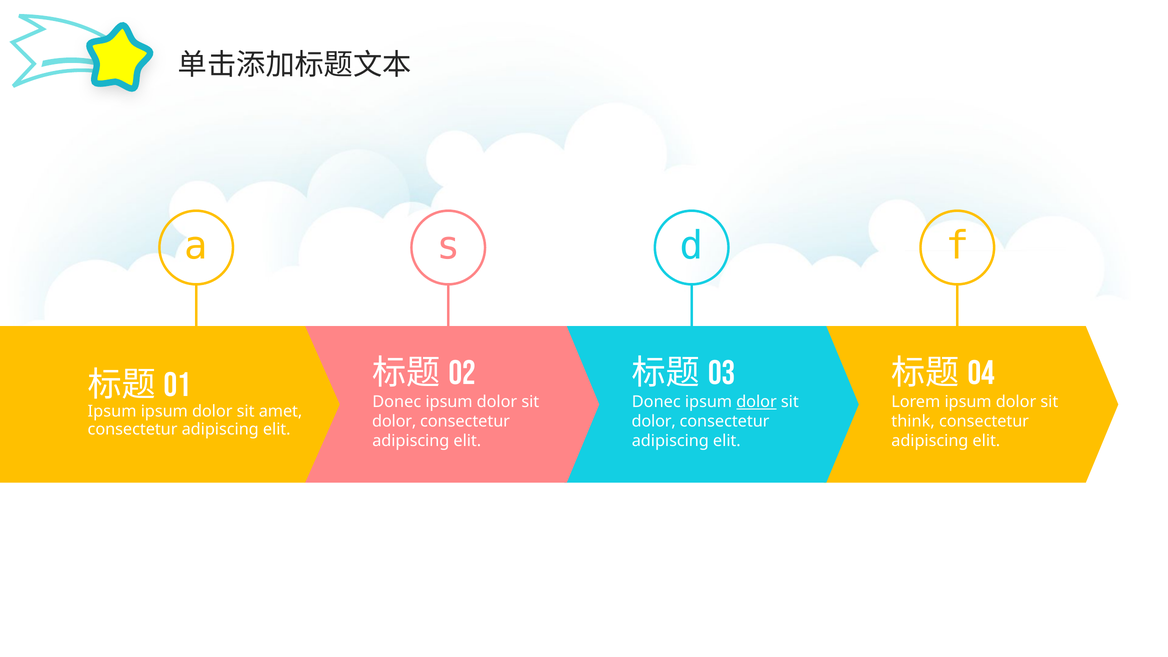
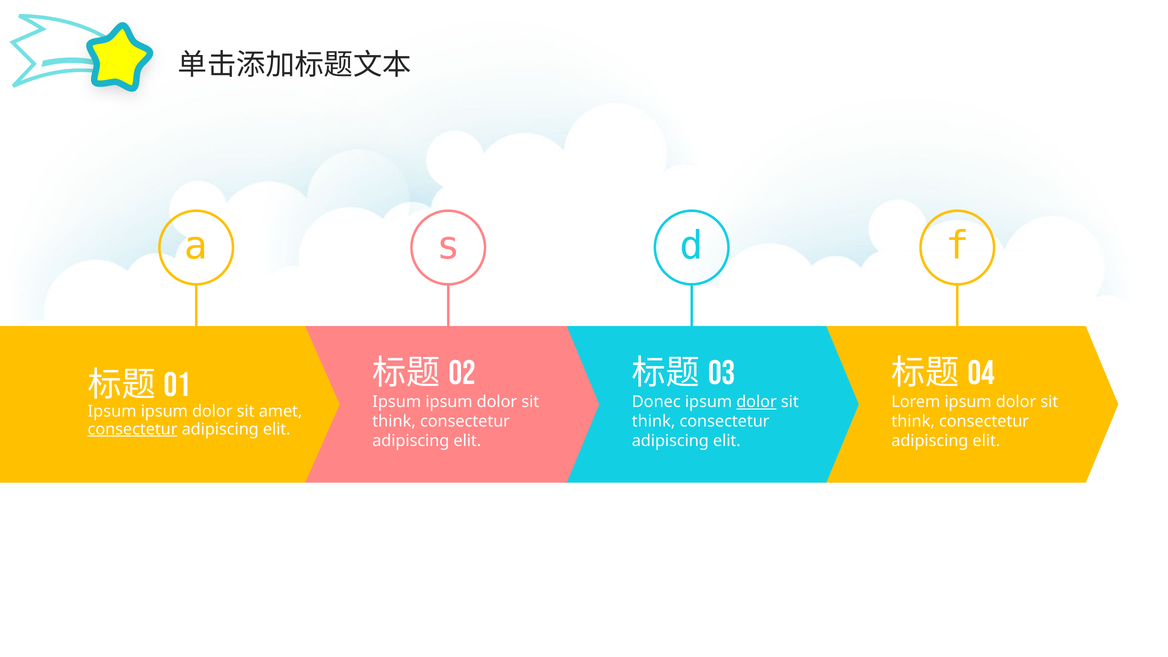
Donec at (397, 402): Donec -> Ipsum
dolor at (394, 422): dolor -> think
dolor at (654, 422): dolor -> think
consectetur at (133, 429) underline: none -> present
